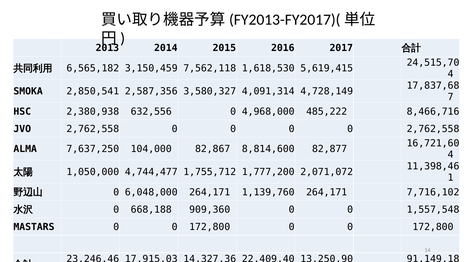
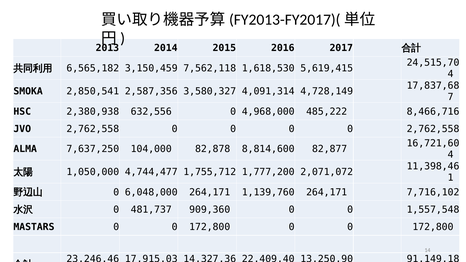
82,867: 82,867 -> 82,878
668,188: 668,188 -> 481,737
